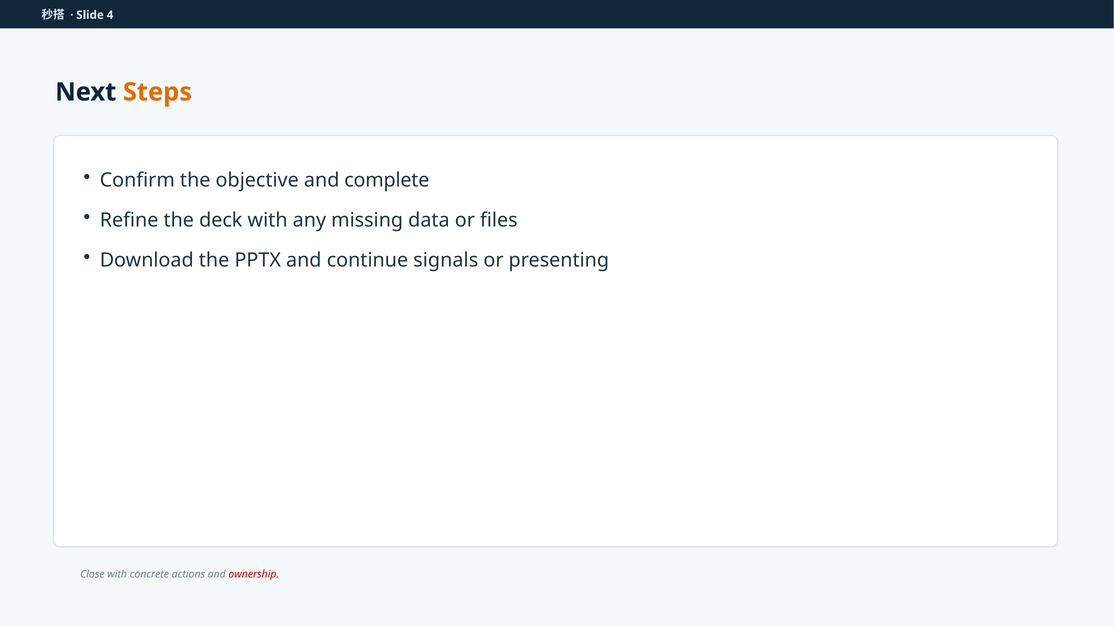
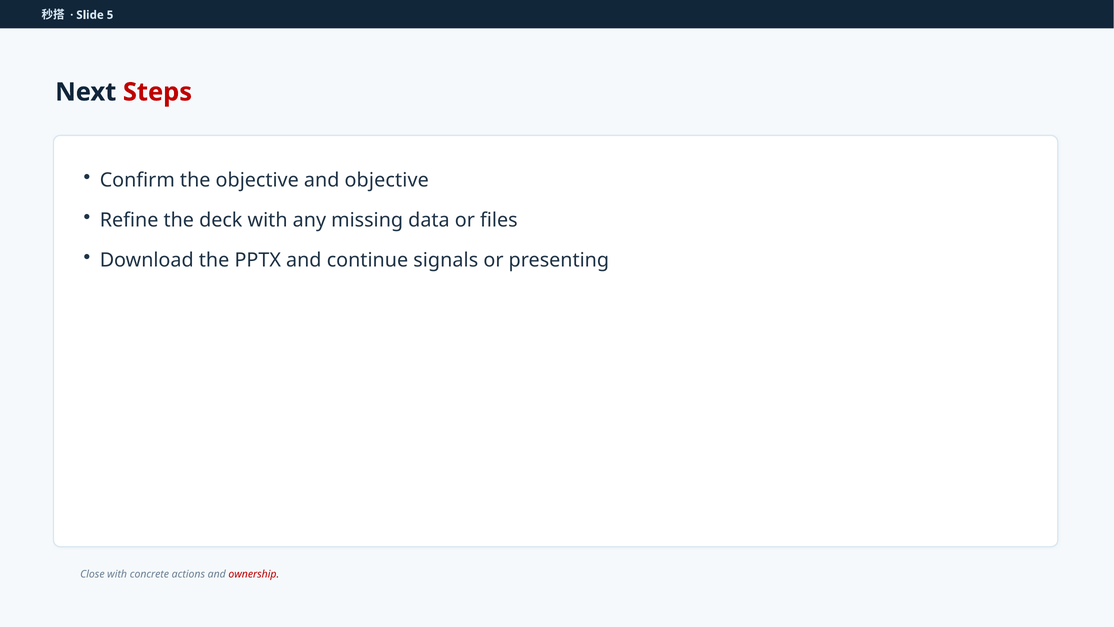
4: 4 -> 5
Steps colour: orange -> red
and complete: complete -> objective
